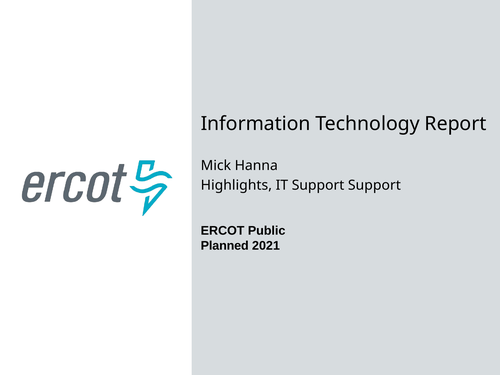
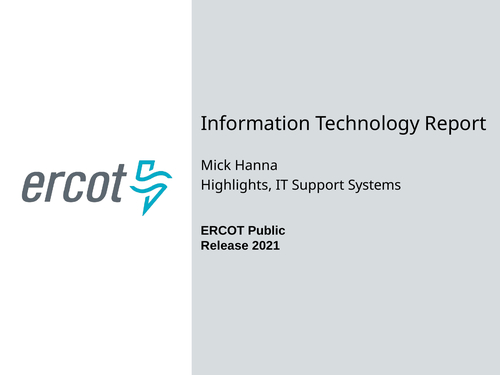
Support Support: Support -> Systems
Planned: Planned -> Release
